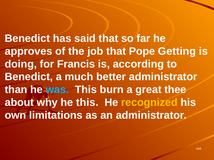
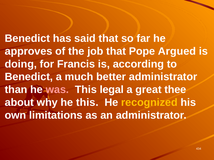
Getting: Getting -> Argued
was colour: light blue -> pink
burn: burn -> legal
